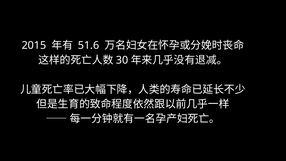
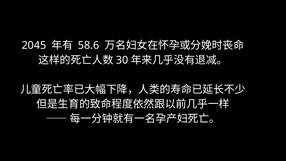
2015: 2015 -> 2045
51.6: 51.6 -> 58.6
